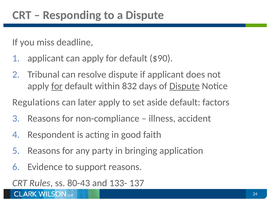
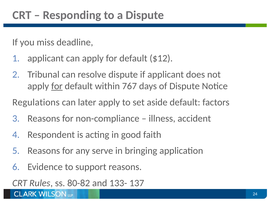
$90: $90 -> $12
832: 832 -> 767
Dispute at (185, 86) underline: present -> none
party: party -> serve
80-43: 80-43 -> 80-82
